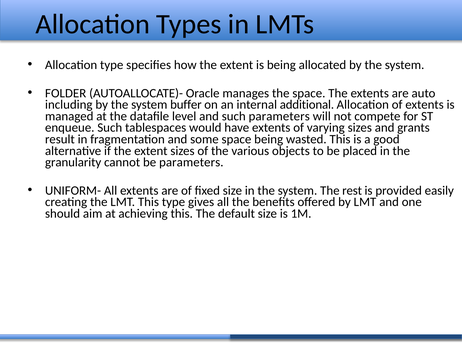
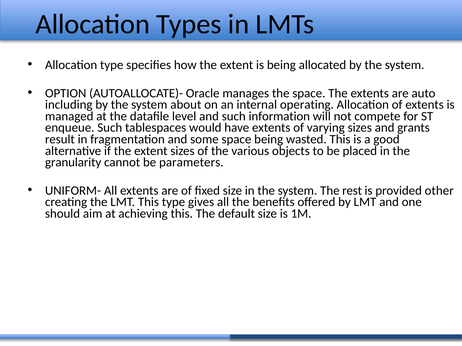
FOLDER: FOLDER -> OPTION
buffer: buffer -> about
additional: additional -> operating
such parameters: parameters -> information
easily: easily -> other
